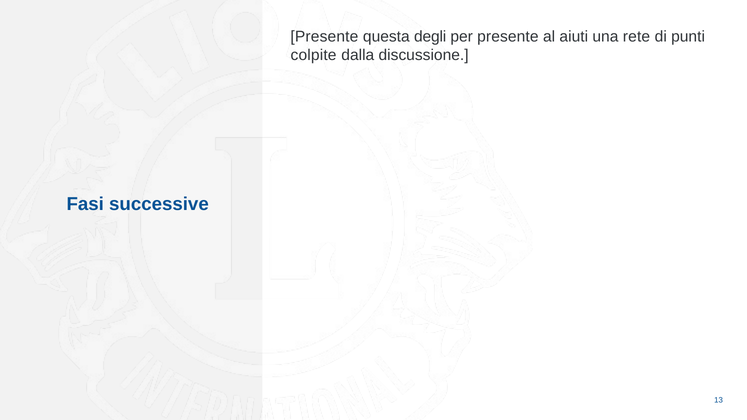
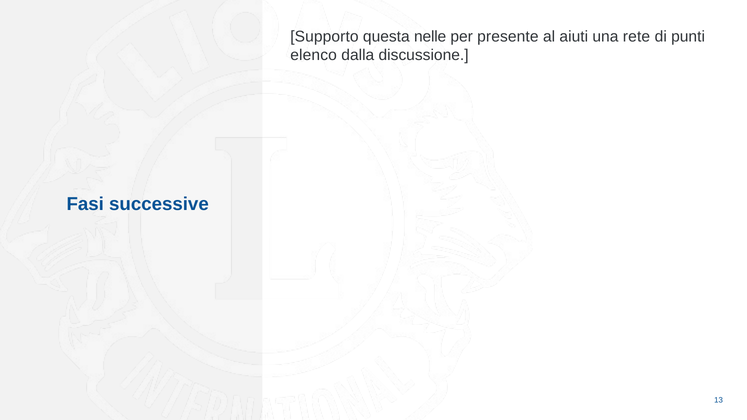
Presente at (324, 37): Presente -> Supporto
degli: degli -> nelle
colpite: colpite -> elenco
